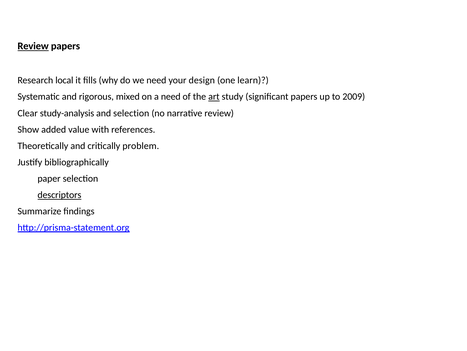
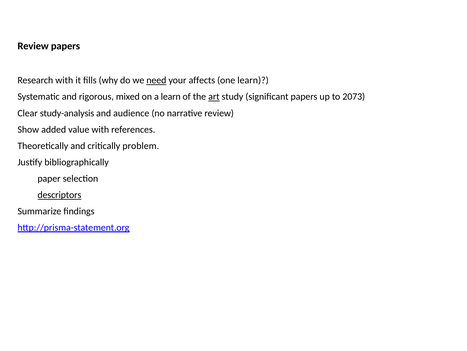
Review at (33, 46) underline: present -> none
Research local: local -> with
need at (156, 80) underline: none -> present
design: design -> affects
a need: need -> learn
2009: 2009 -> 2073
and selection: selection -> audience
